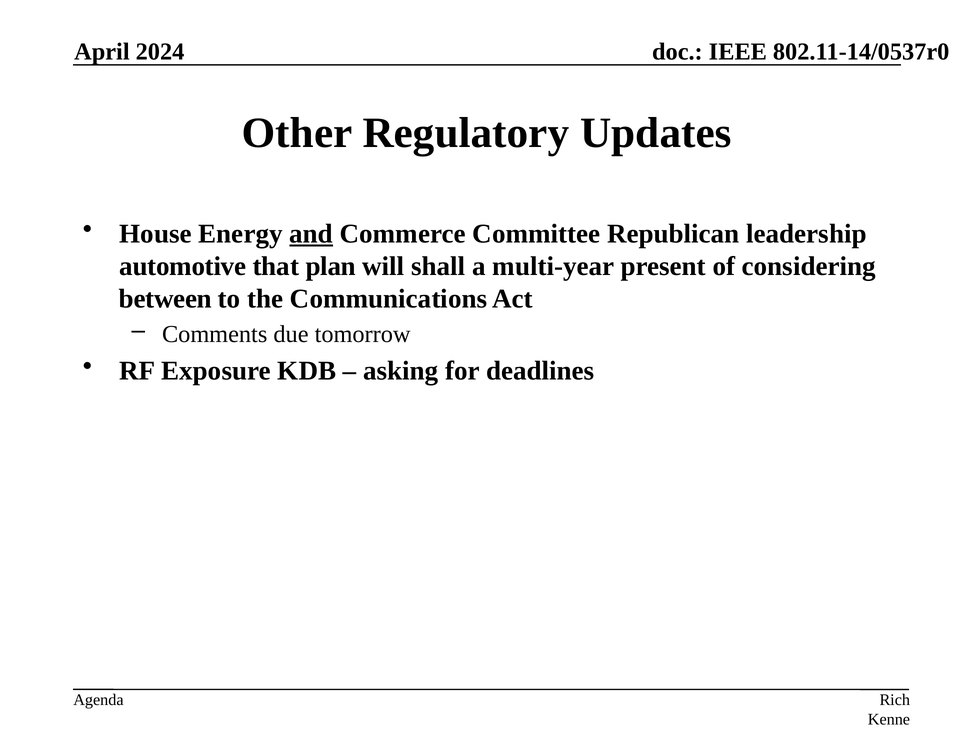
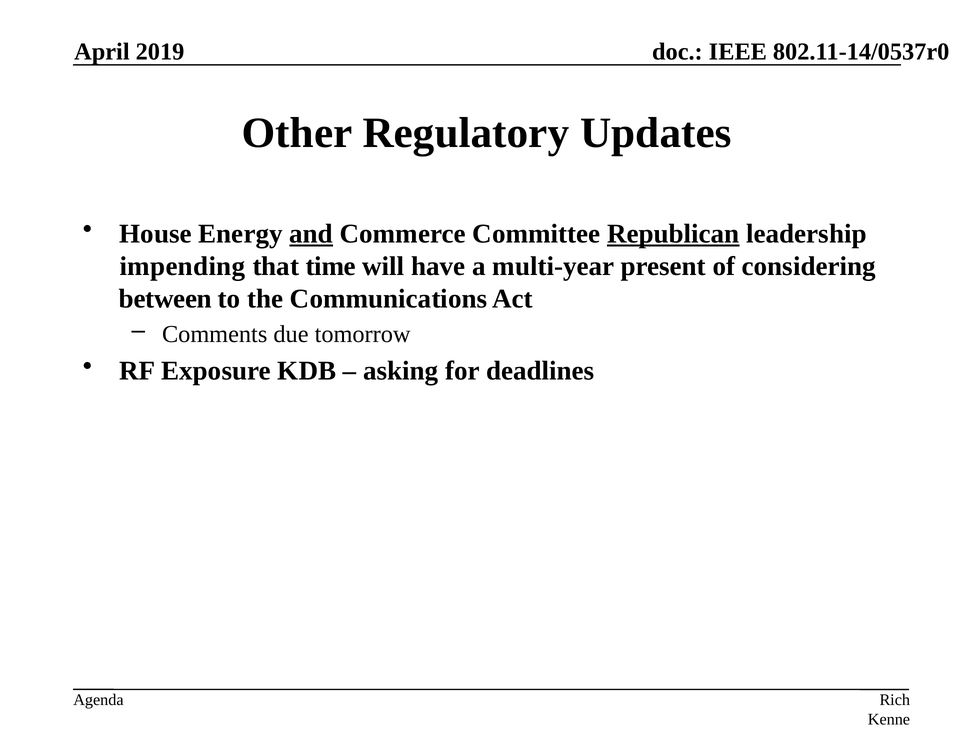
2024: 2024 -> 2019
Republican underline: none -> present
automotive: automotive -> impending
plan: plan -> time
shall: shall -> have
